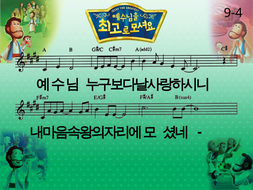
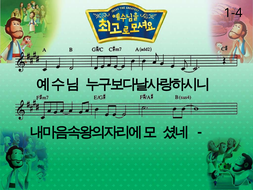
9-4: 9-4 -> 1-4
